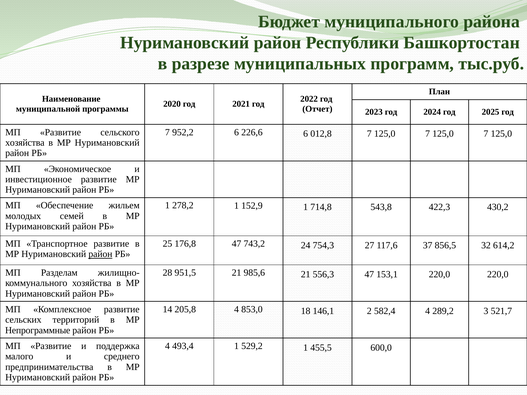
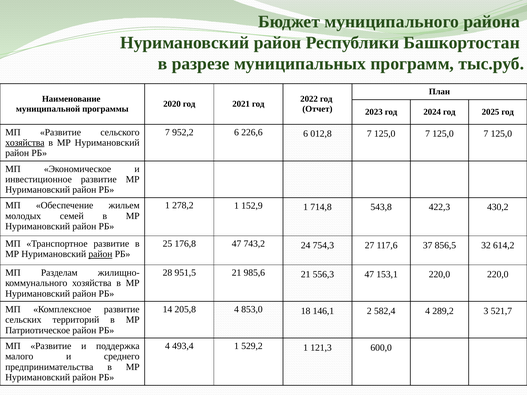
хозяйства at (25, 143) underline: none -> present
Непрограммные: Непрограммные -> Патриотическое
455,5: 455,5 -> 121,3
